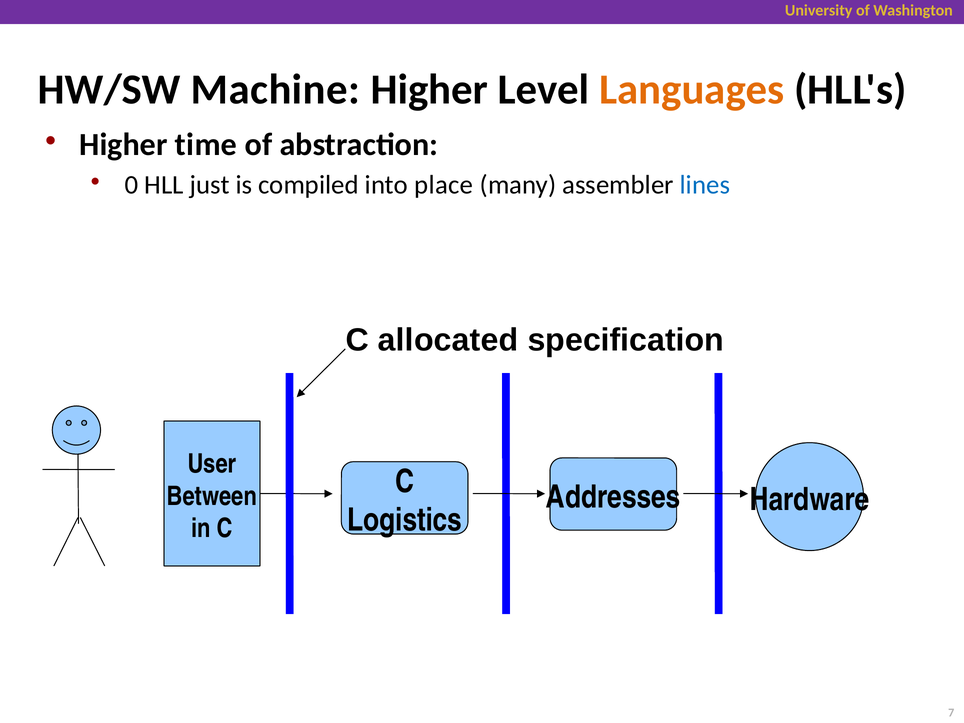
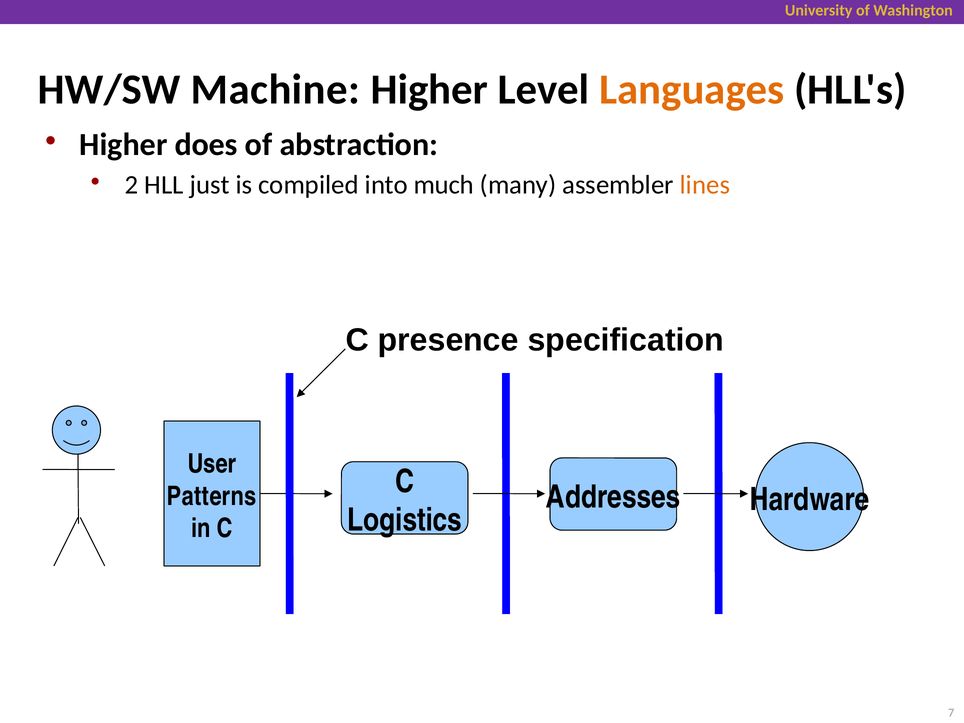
time: time -> does
0: 0 -> 2
place: place -> much
lines colour: blue -> orange
allocated: allocated -> presence
Between: Between -> Patterns
